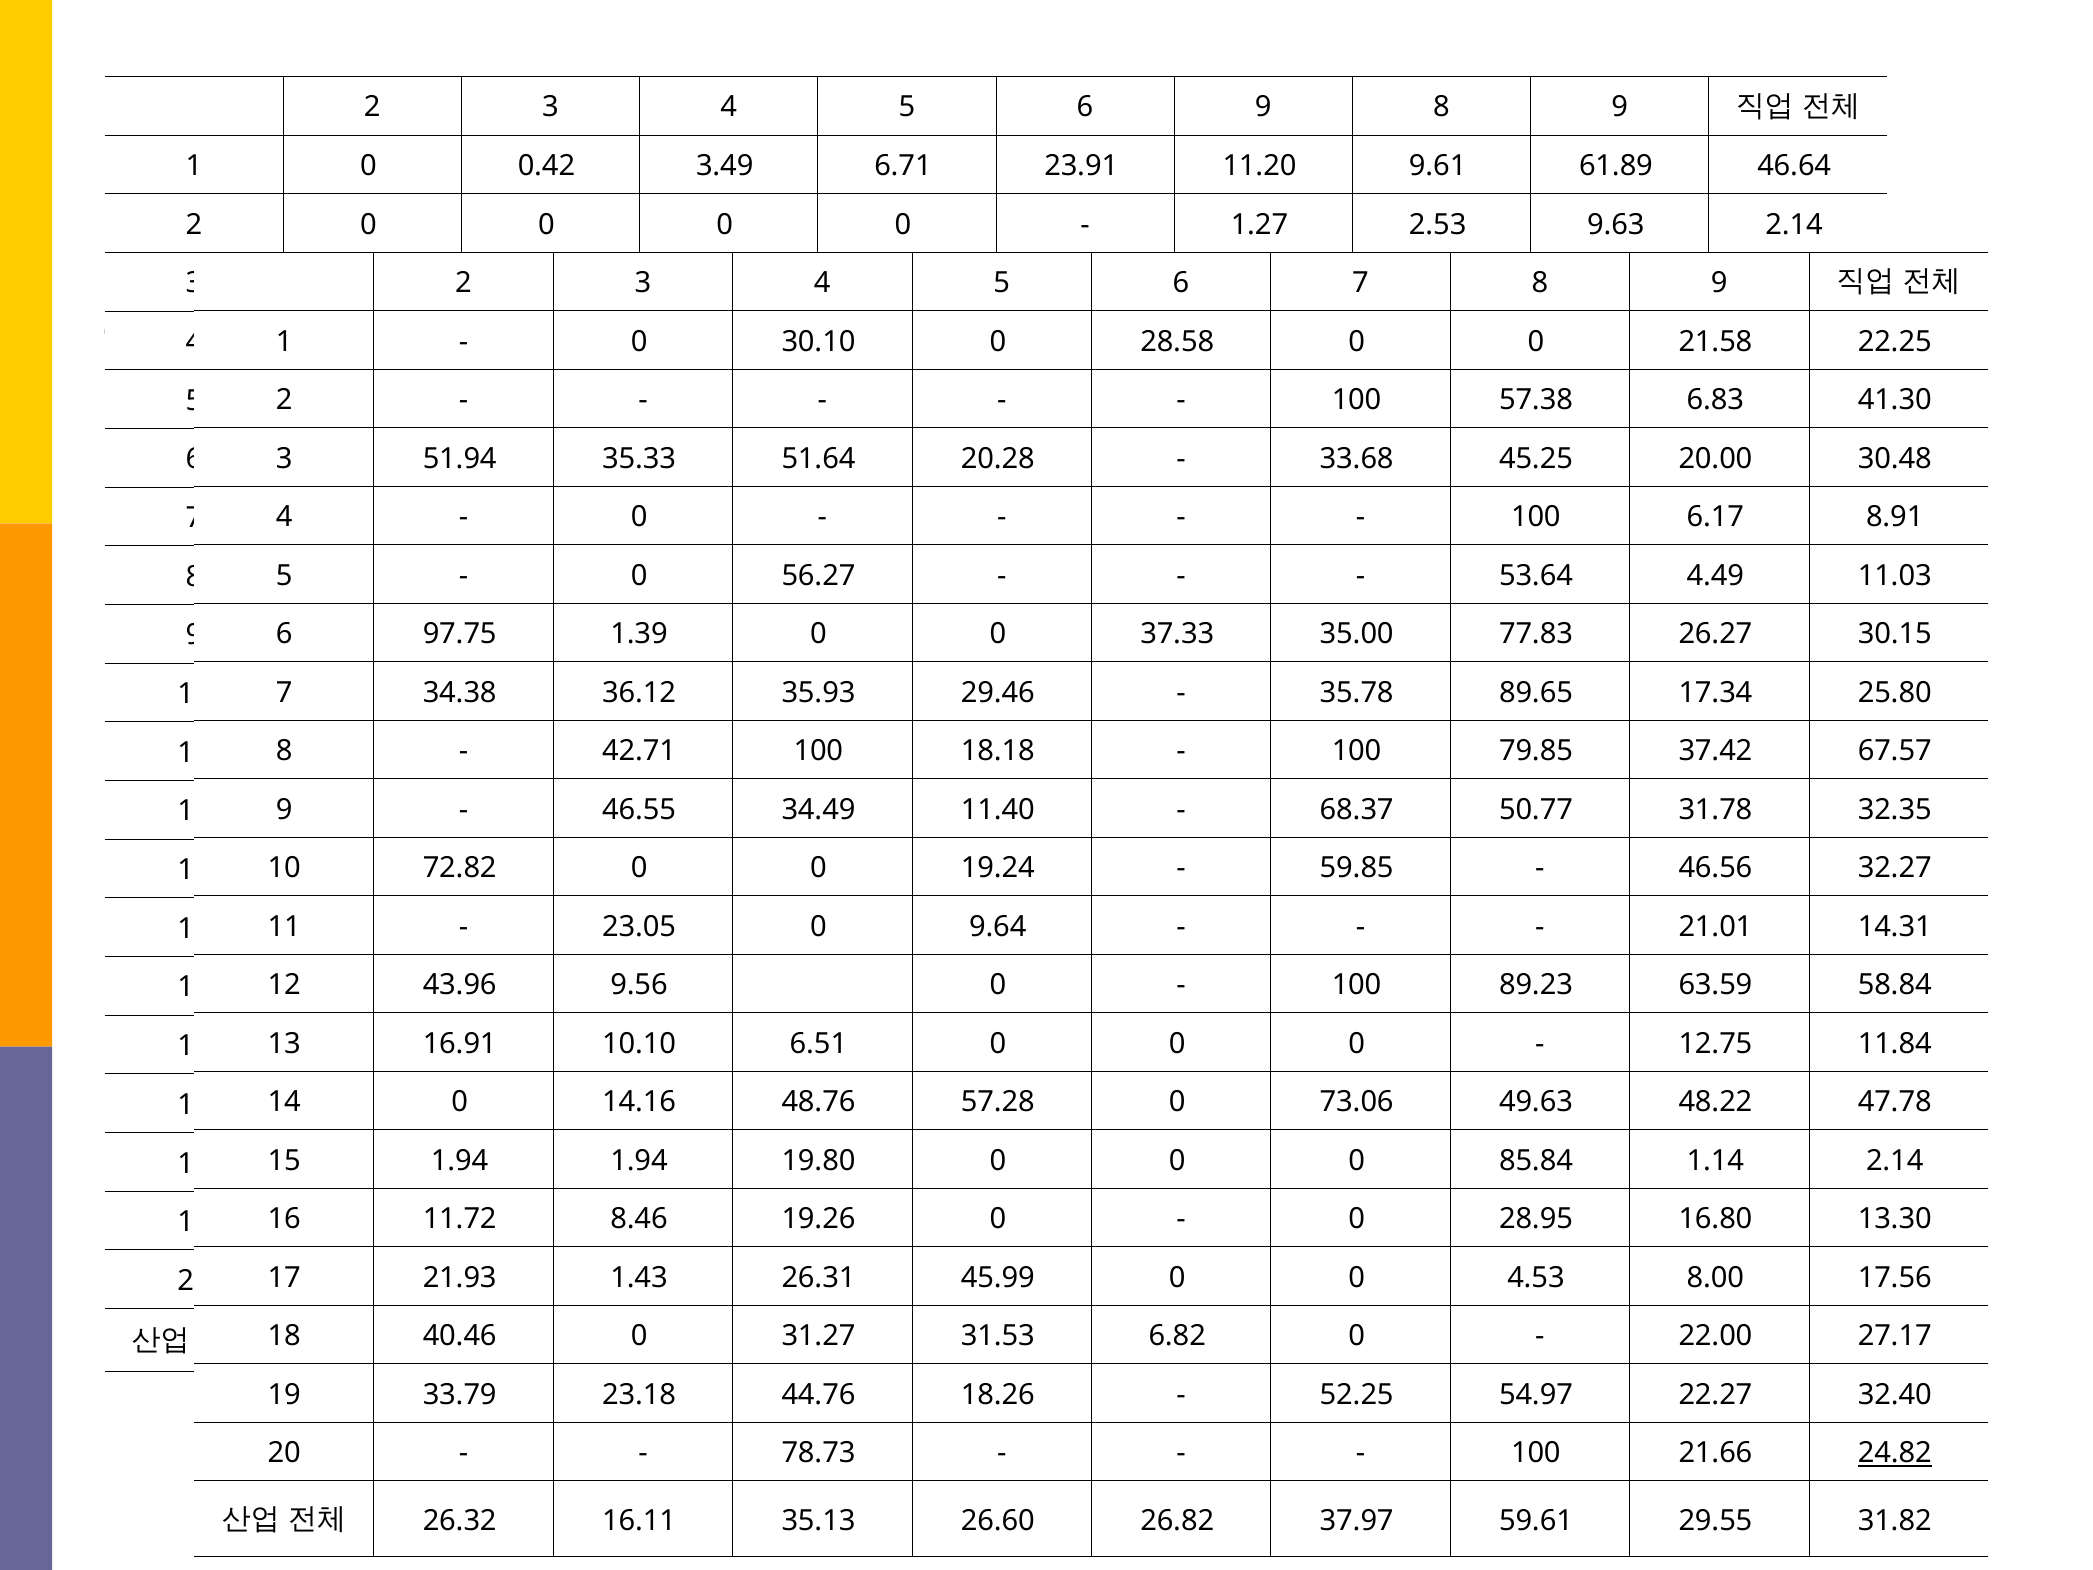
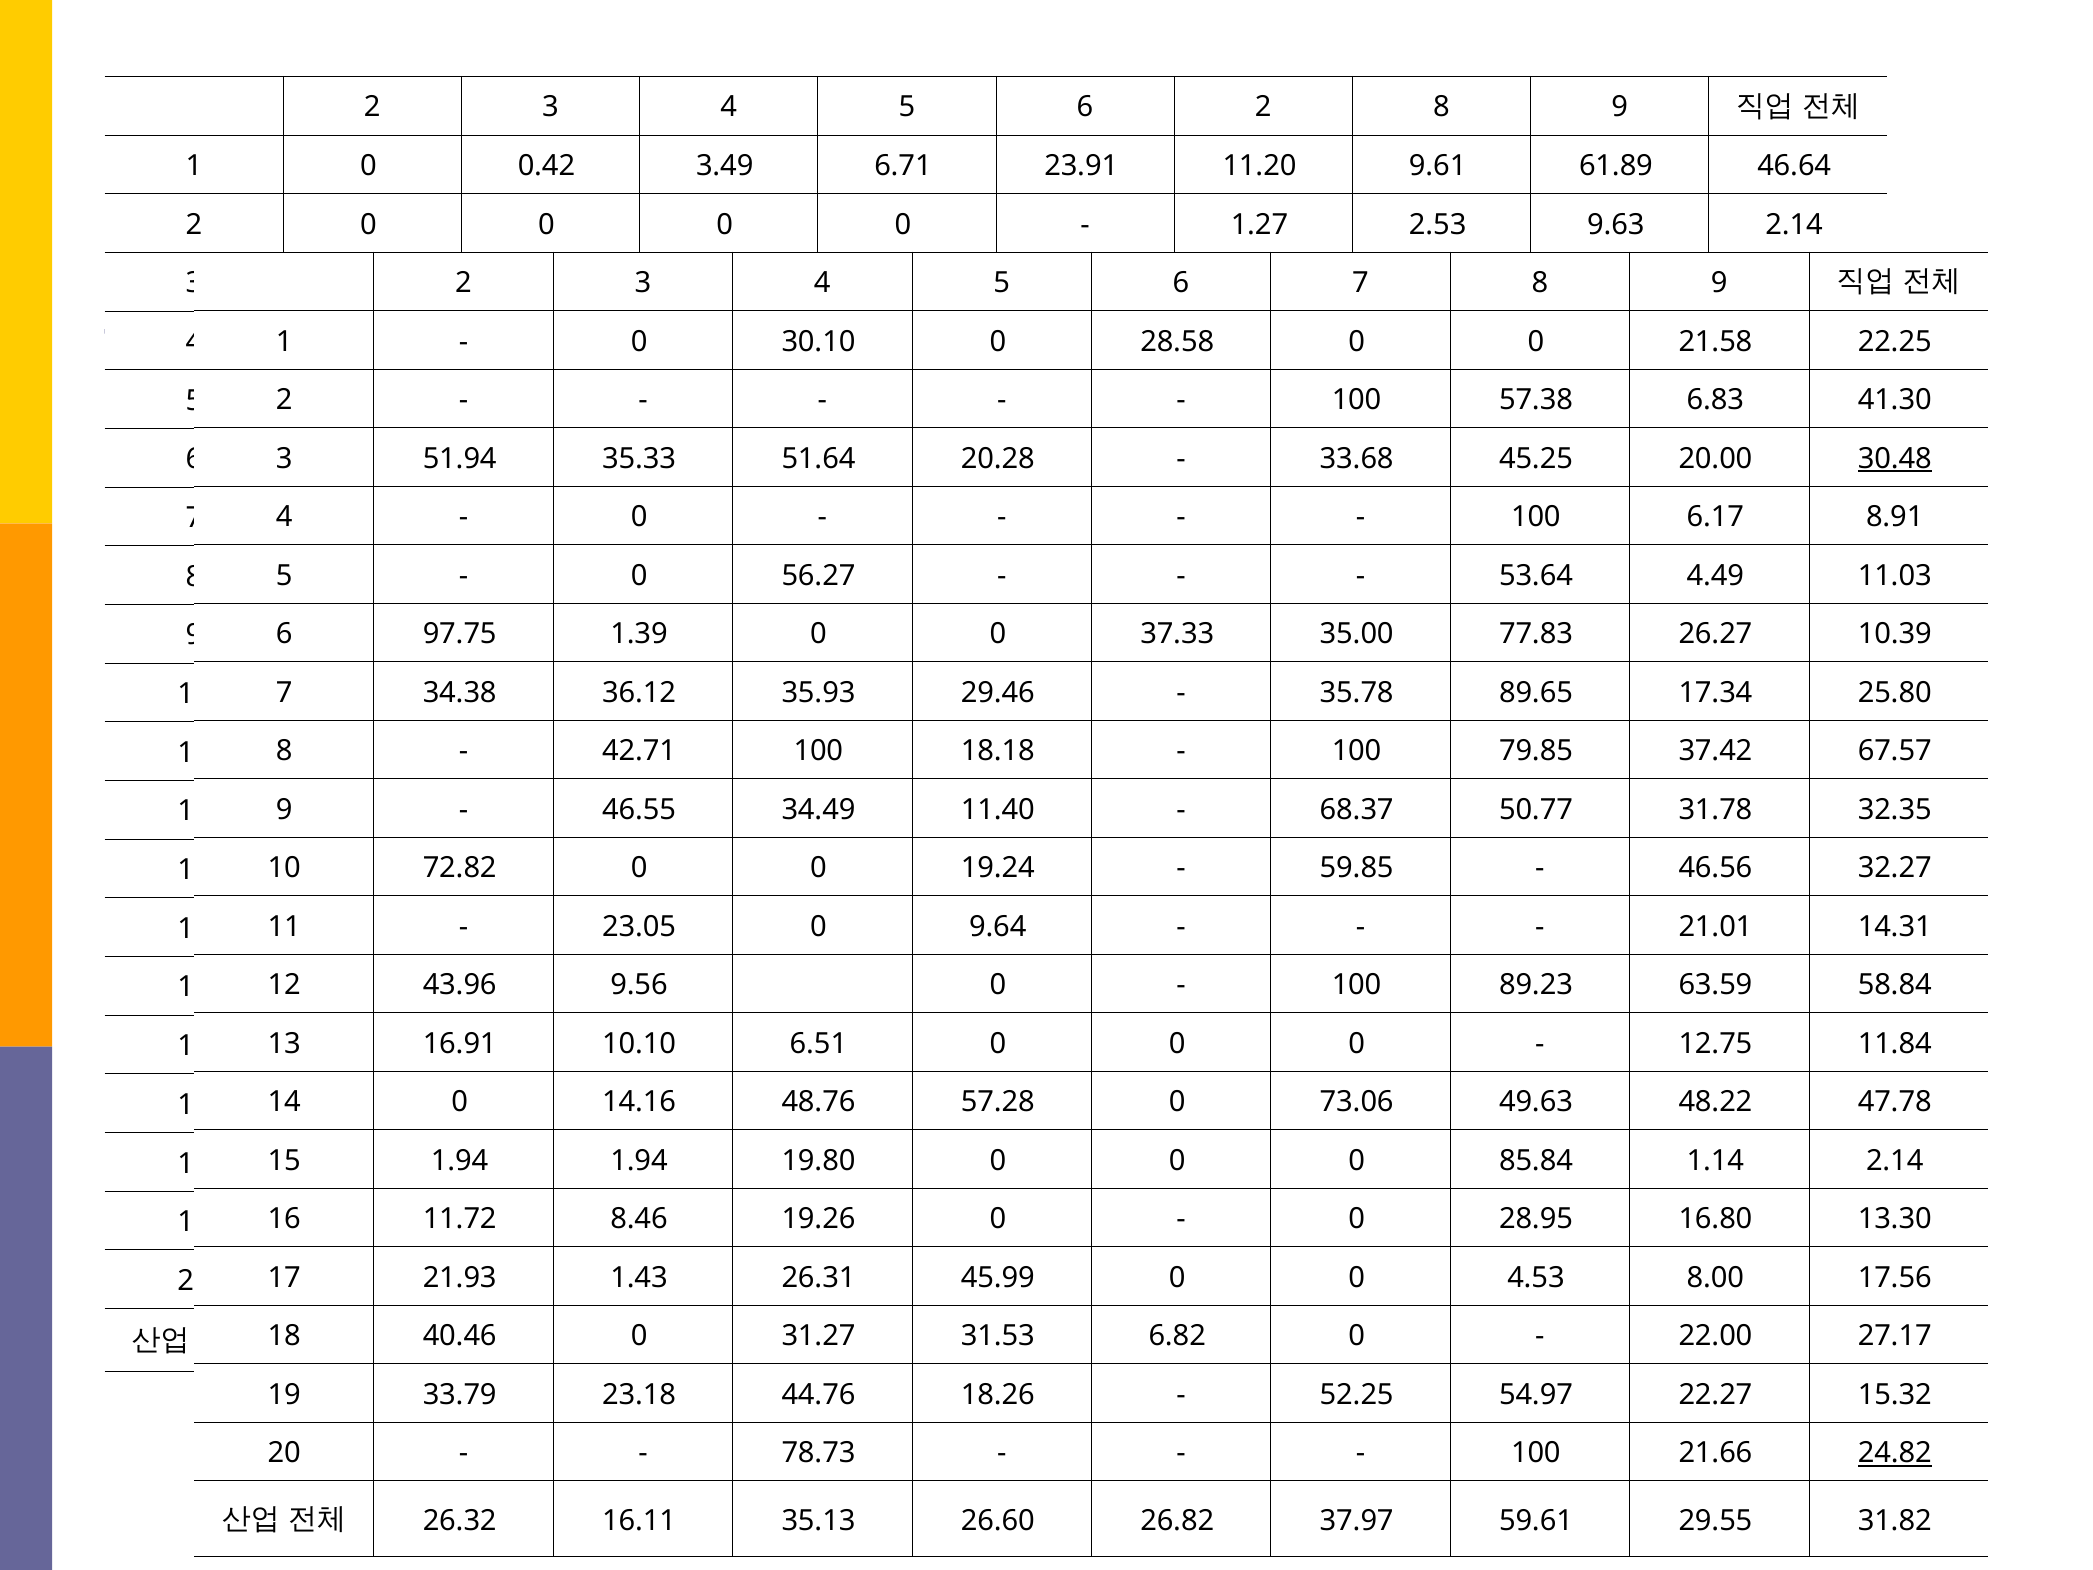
6 9: 9 -> 2
30.48 underline: none -> present
30.15: 30.15 -> 10.39
32.40: 32.40 -> 15.32
